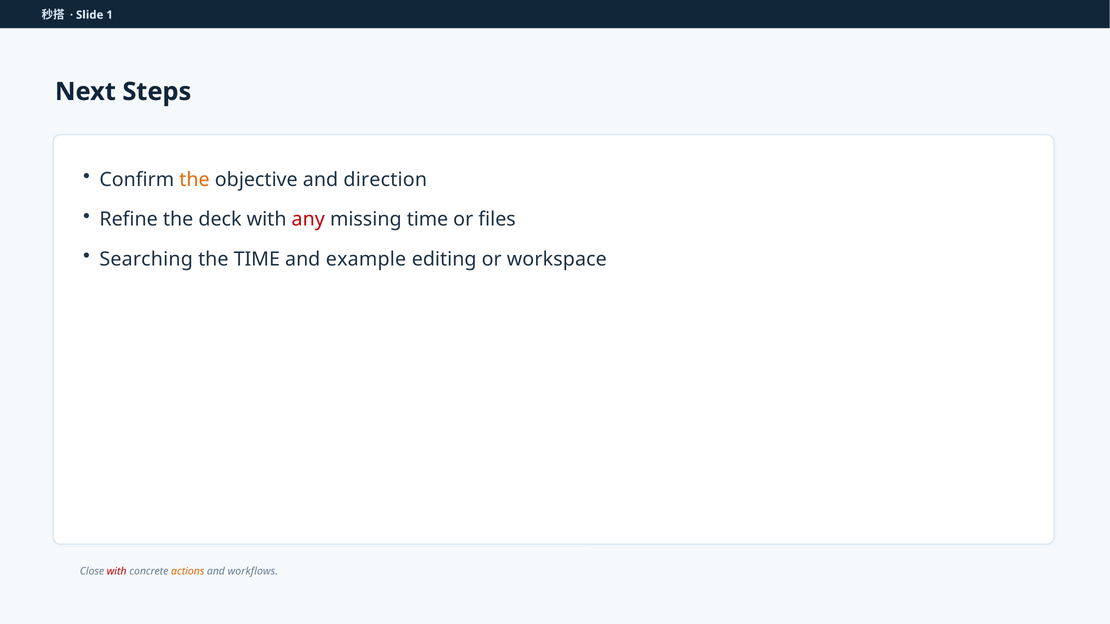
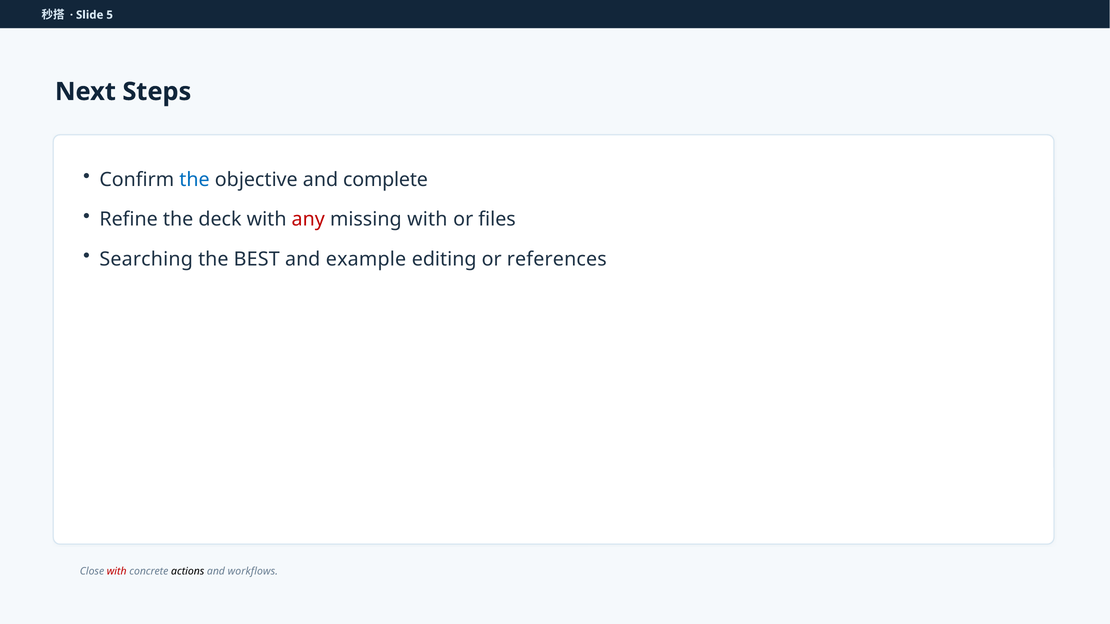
1: 1 -> 5
the at (194, 180) colour: orange -> blue
direction: direction -> complete
missing time: time -> with
the TIME: TIME -> BEST
workspace: workspace -> references
actions colour: orange -> black
